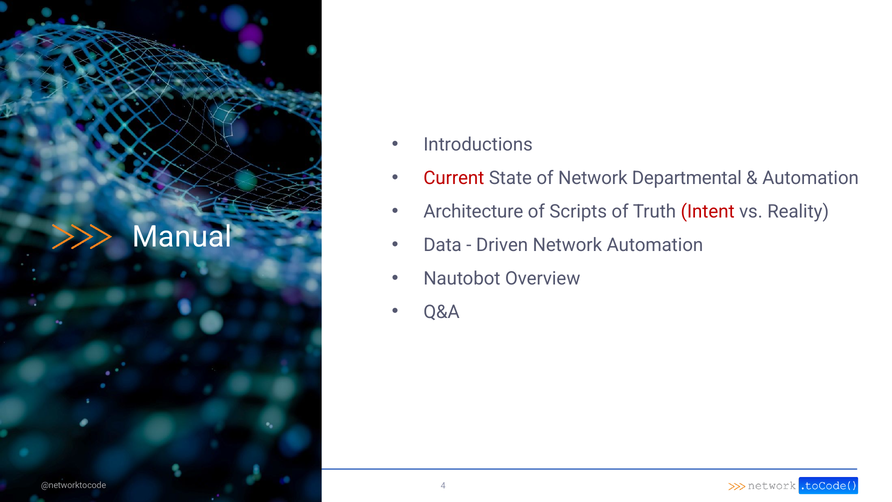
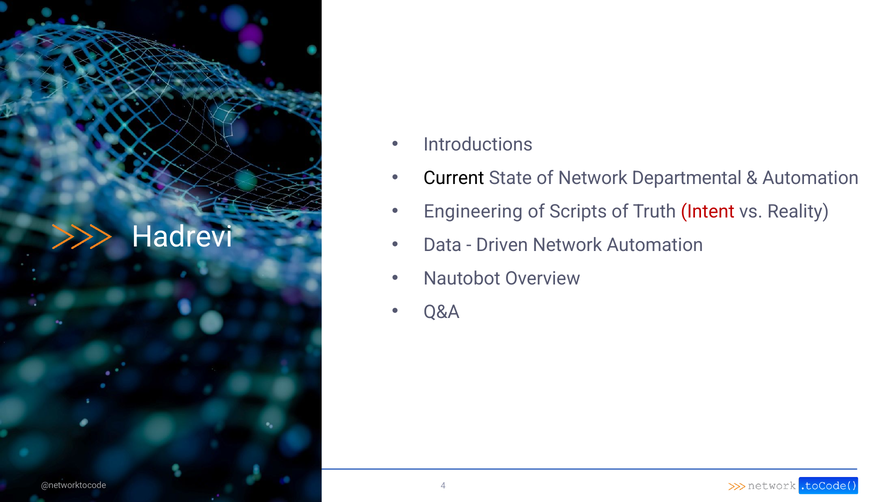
Current colour: red -> black
Architecture: Architecture -> Engineering
Manual: Manual -> Hadrevi
